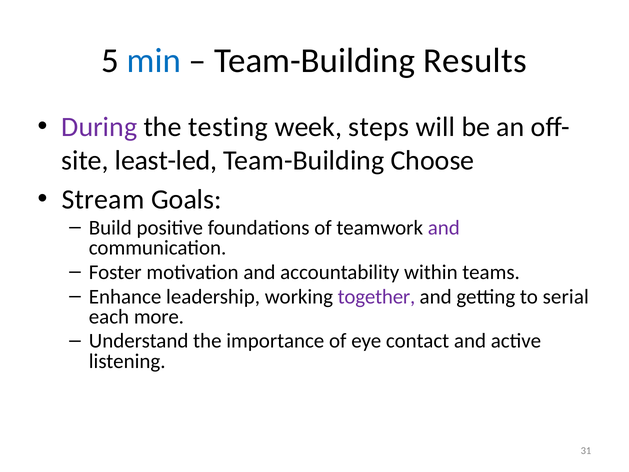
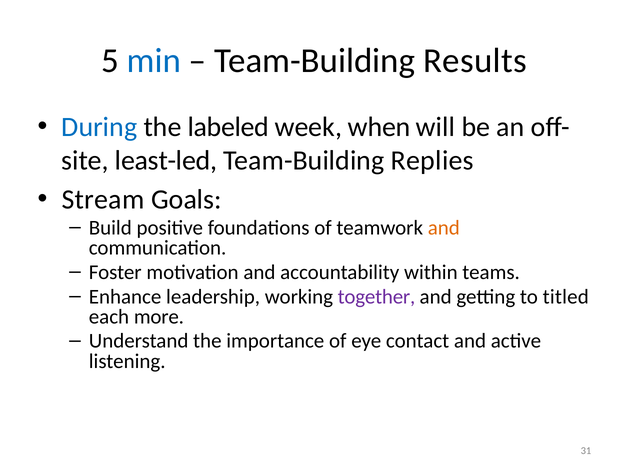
During colour: purple -> blue
testing: testing -> labeled
steps: steps -> when
Choose: Choose -> Replies
and at (444, 228) colour: purple -> orange
serial: serial -> titled
